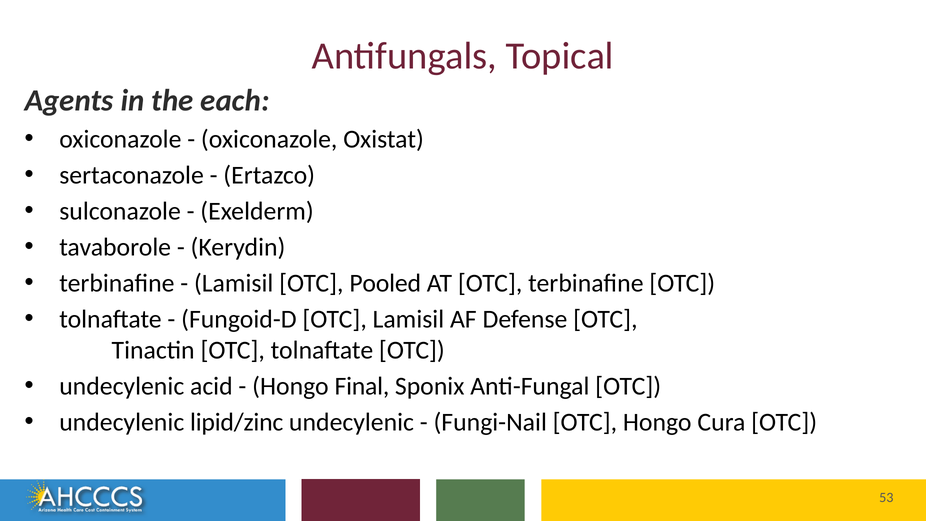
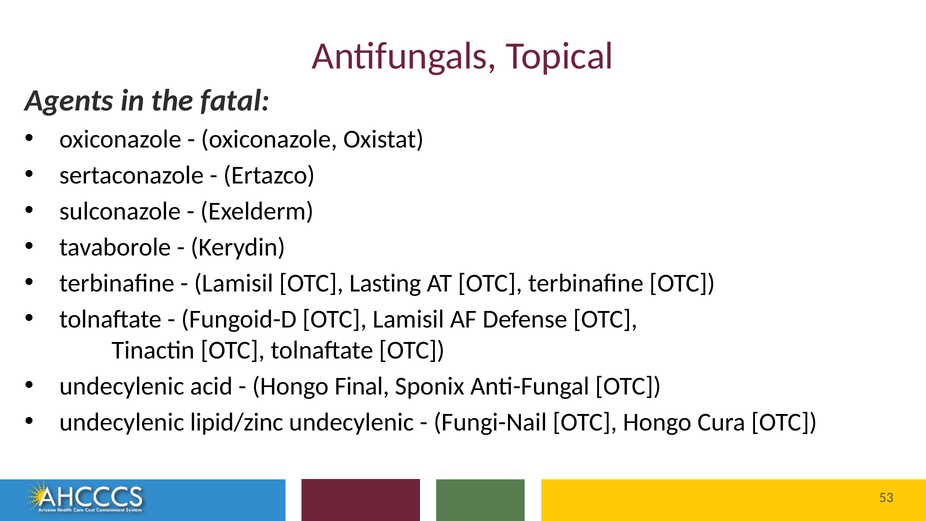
each: each -> fatal
Pooled: Pooled -> Lasting
